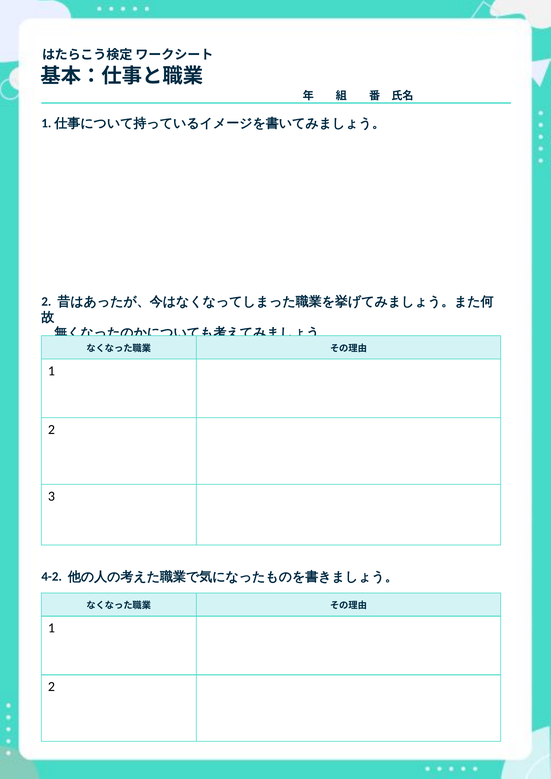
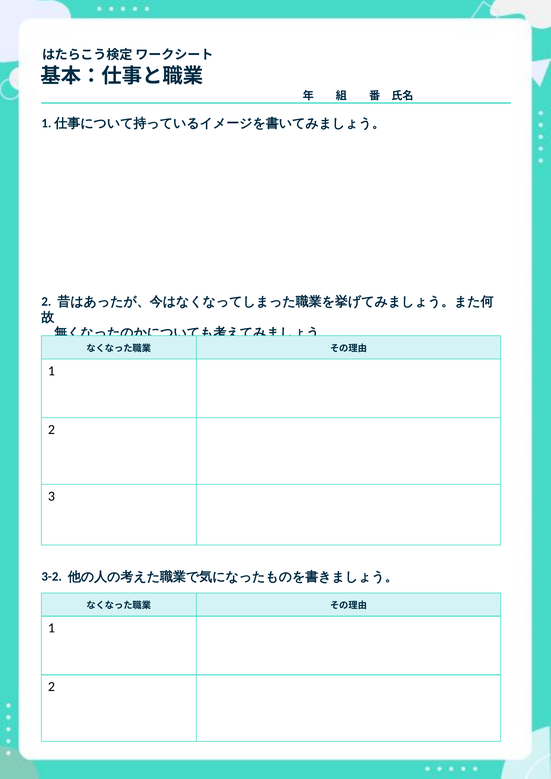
4-2: 4-2 -> 3-2
